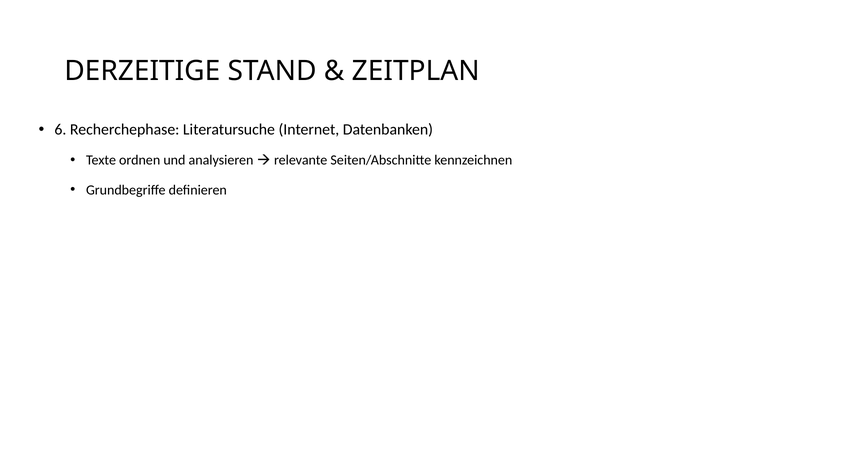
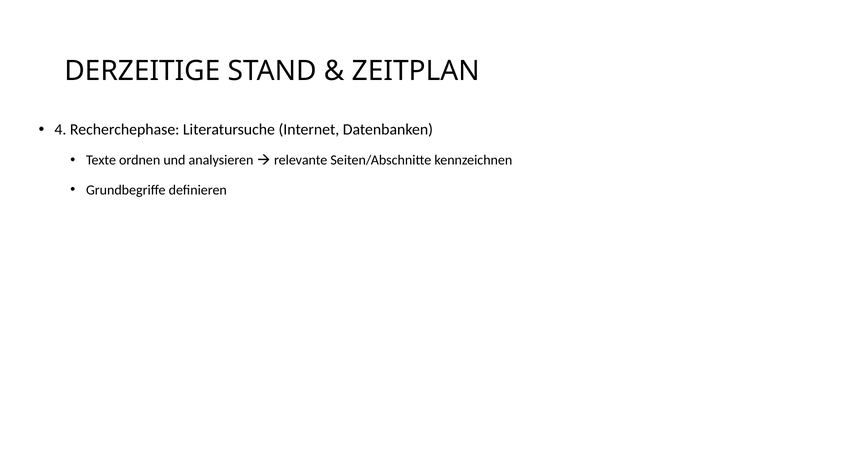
6: 6 -> 4
